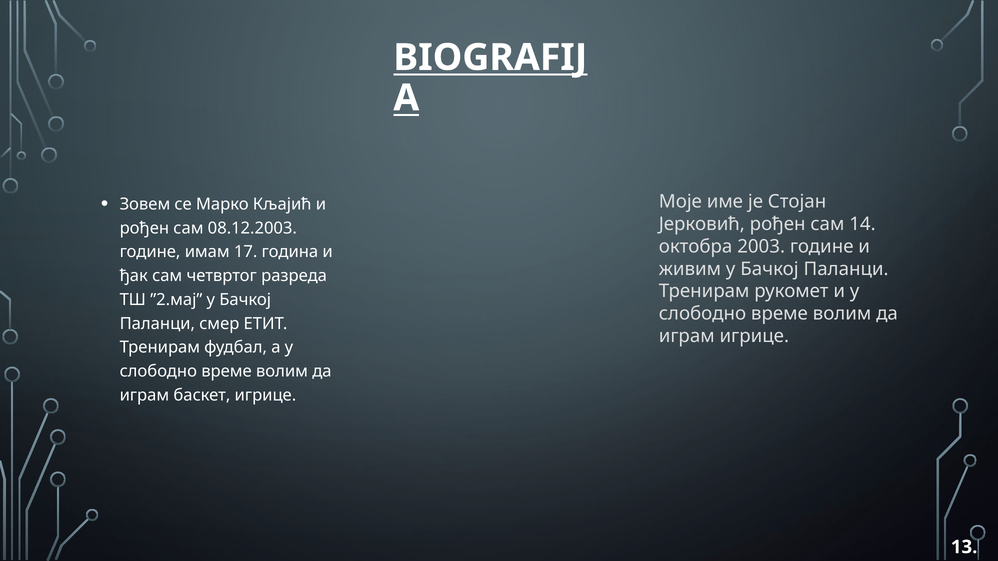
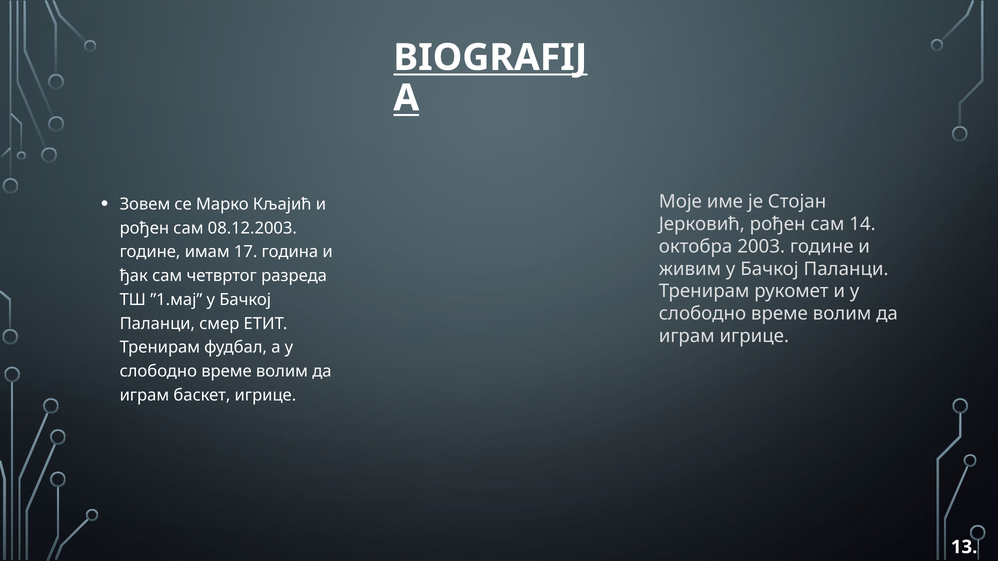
”2.мај: ”2.мај -> ”1.мај
